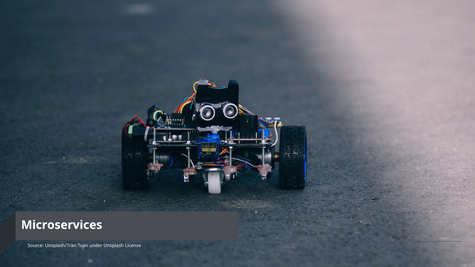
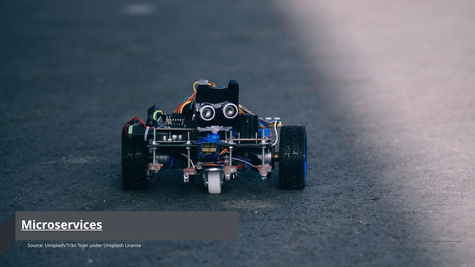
Microservices underline: none -> present
